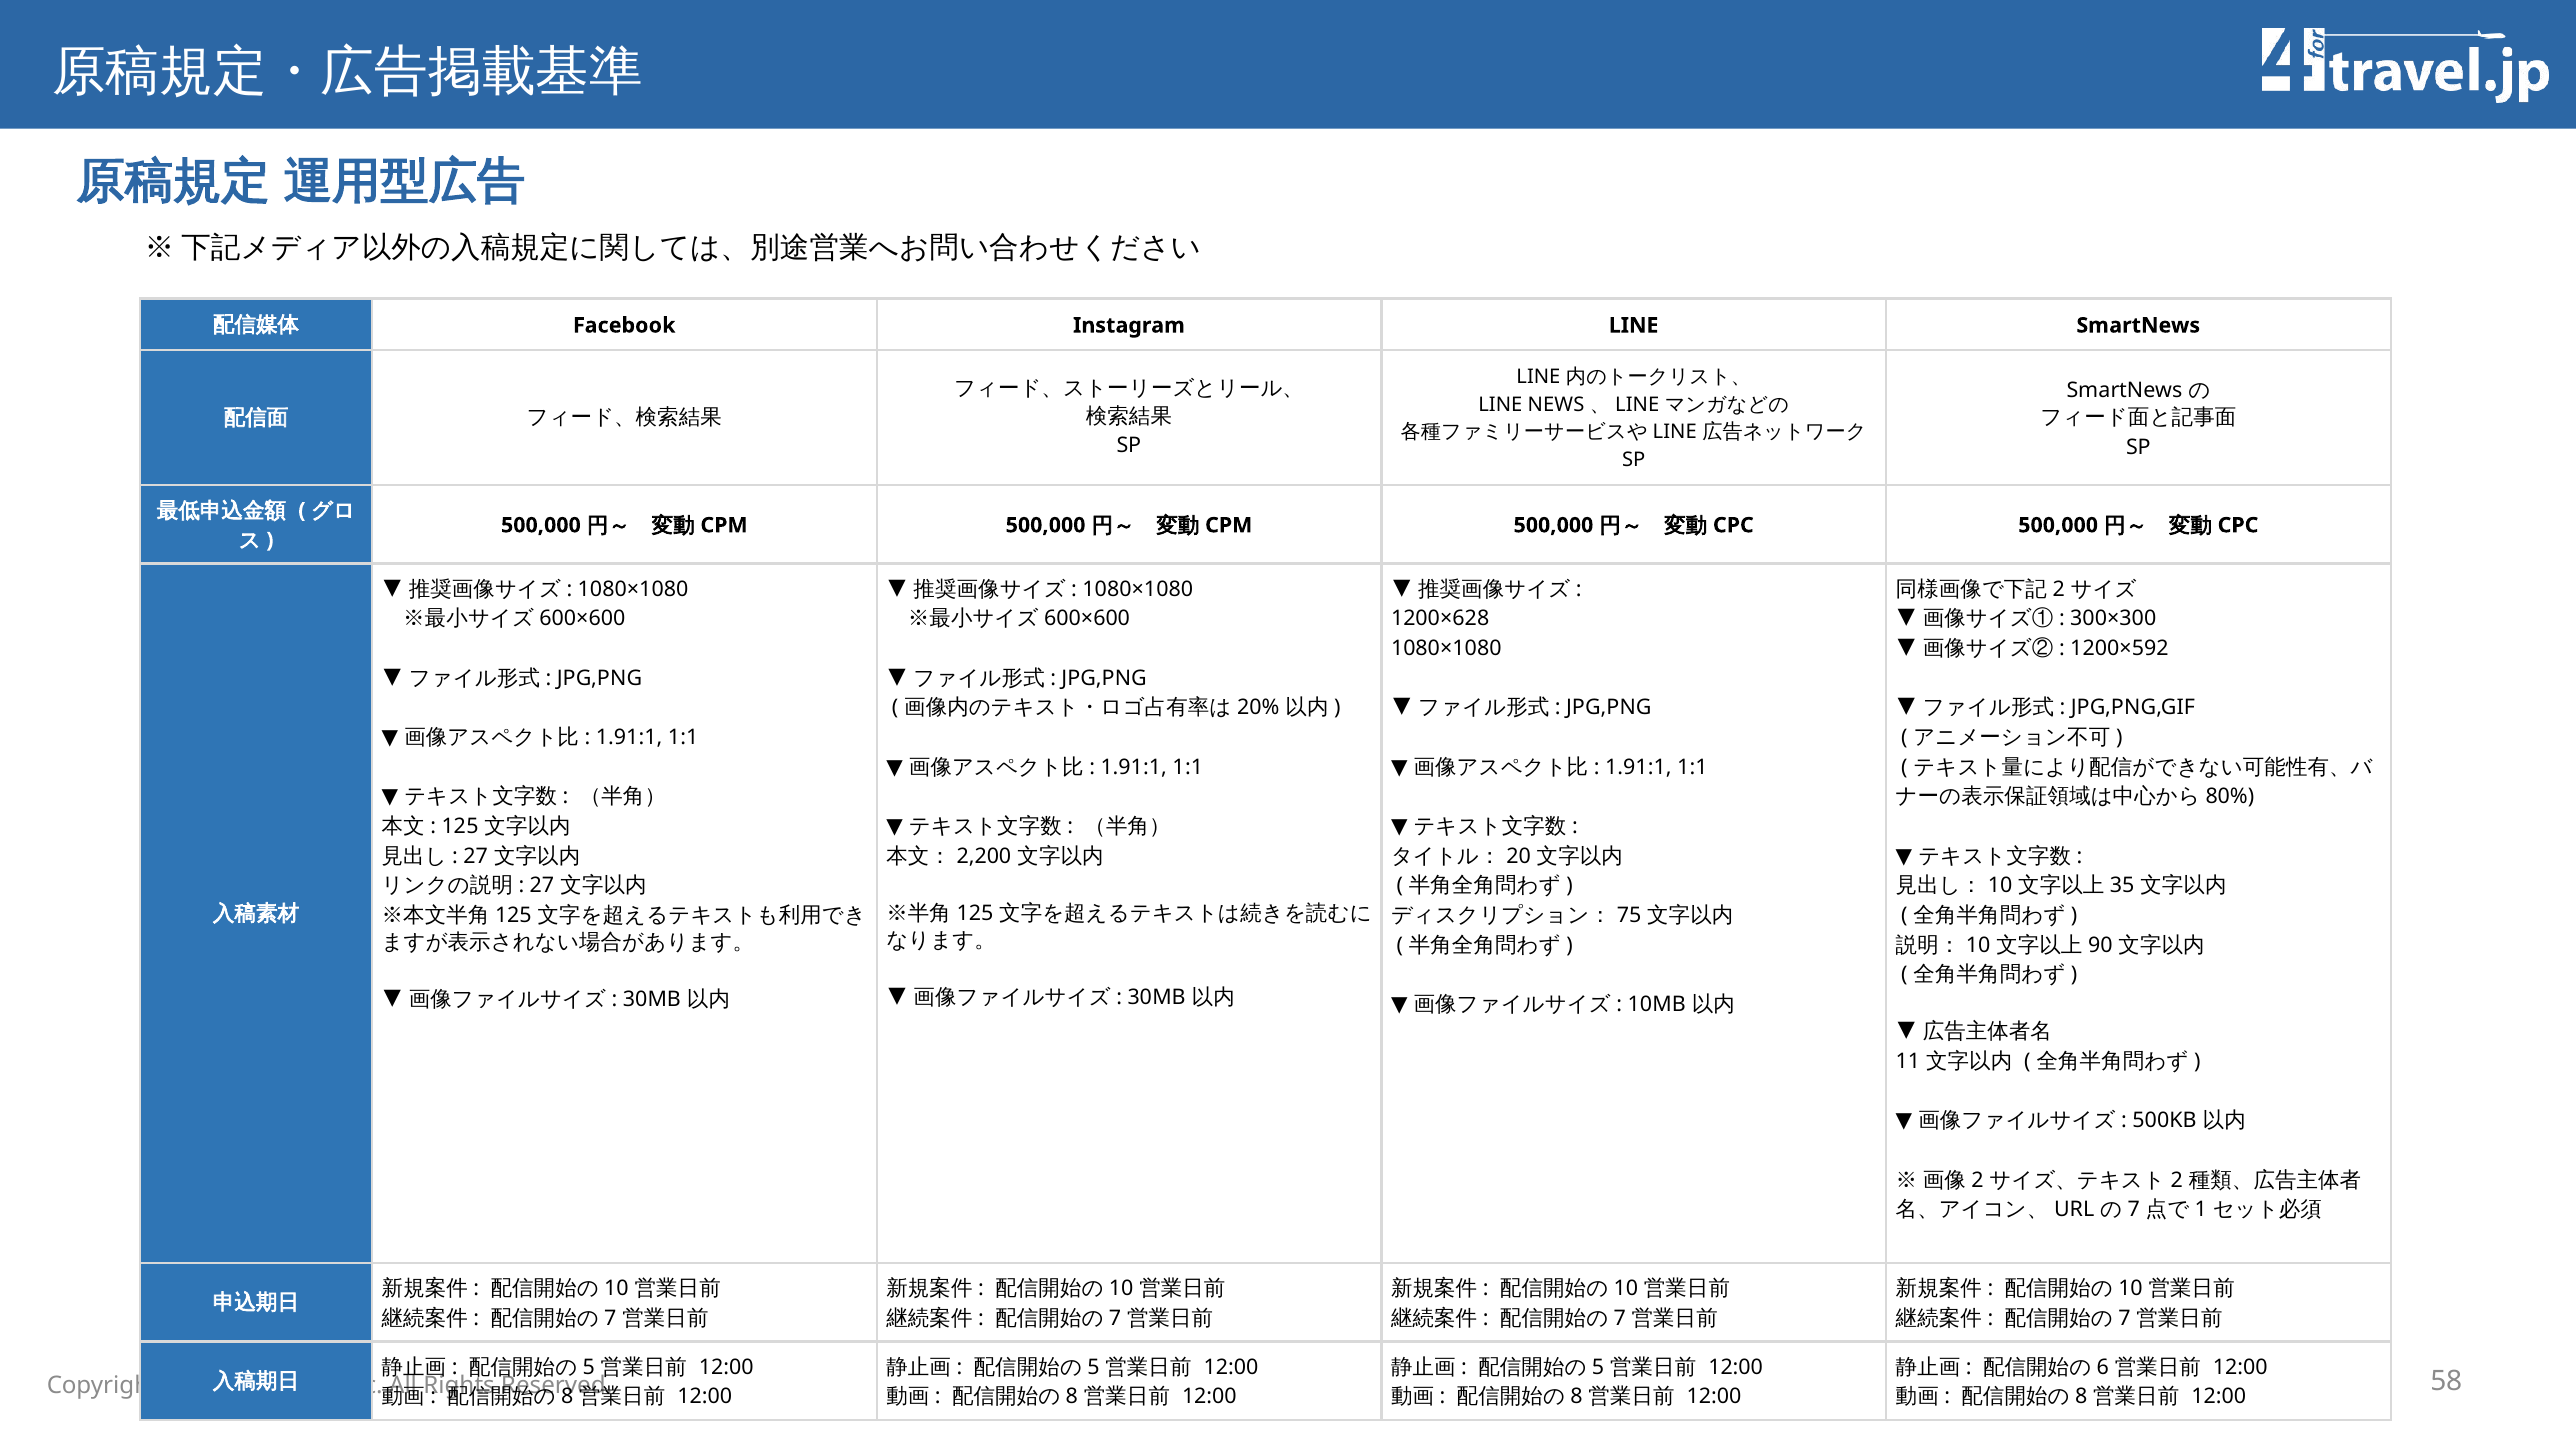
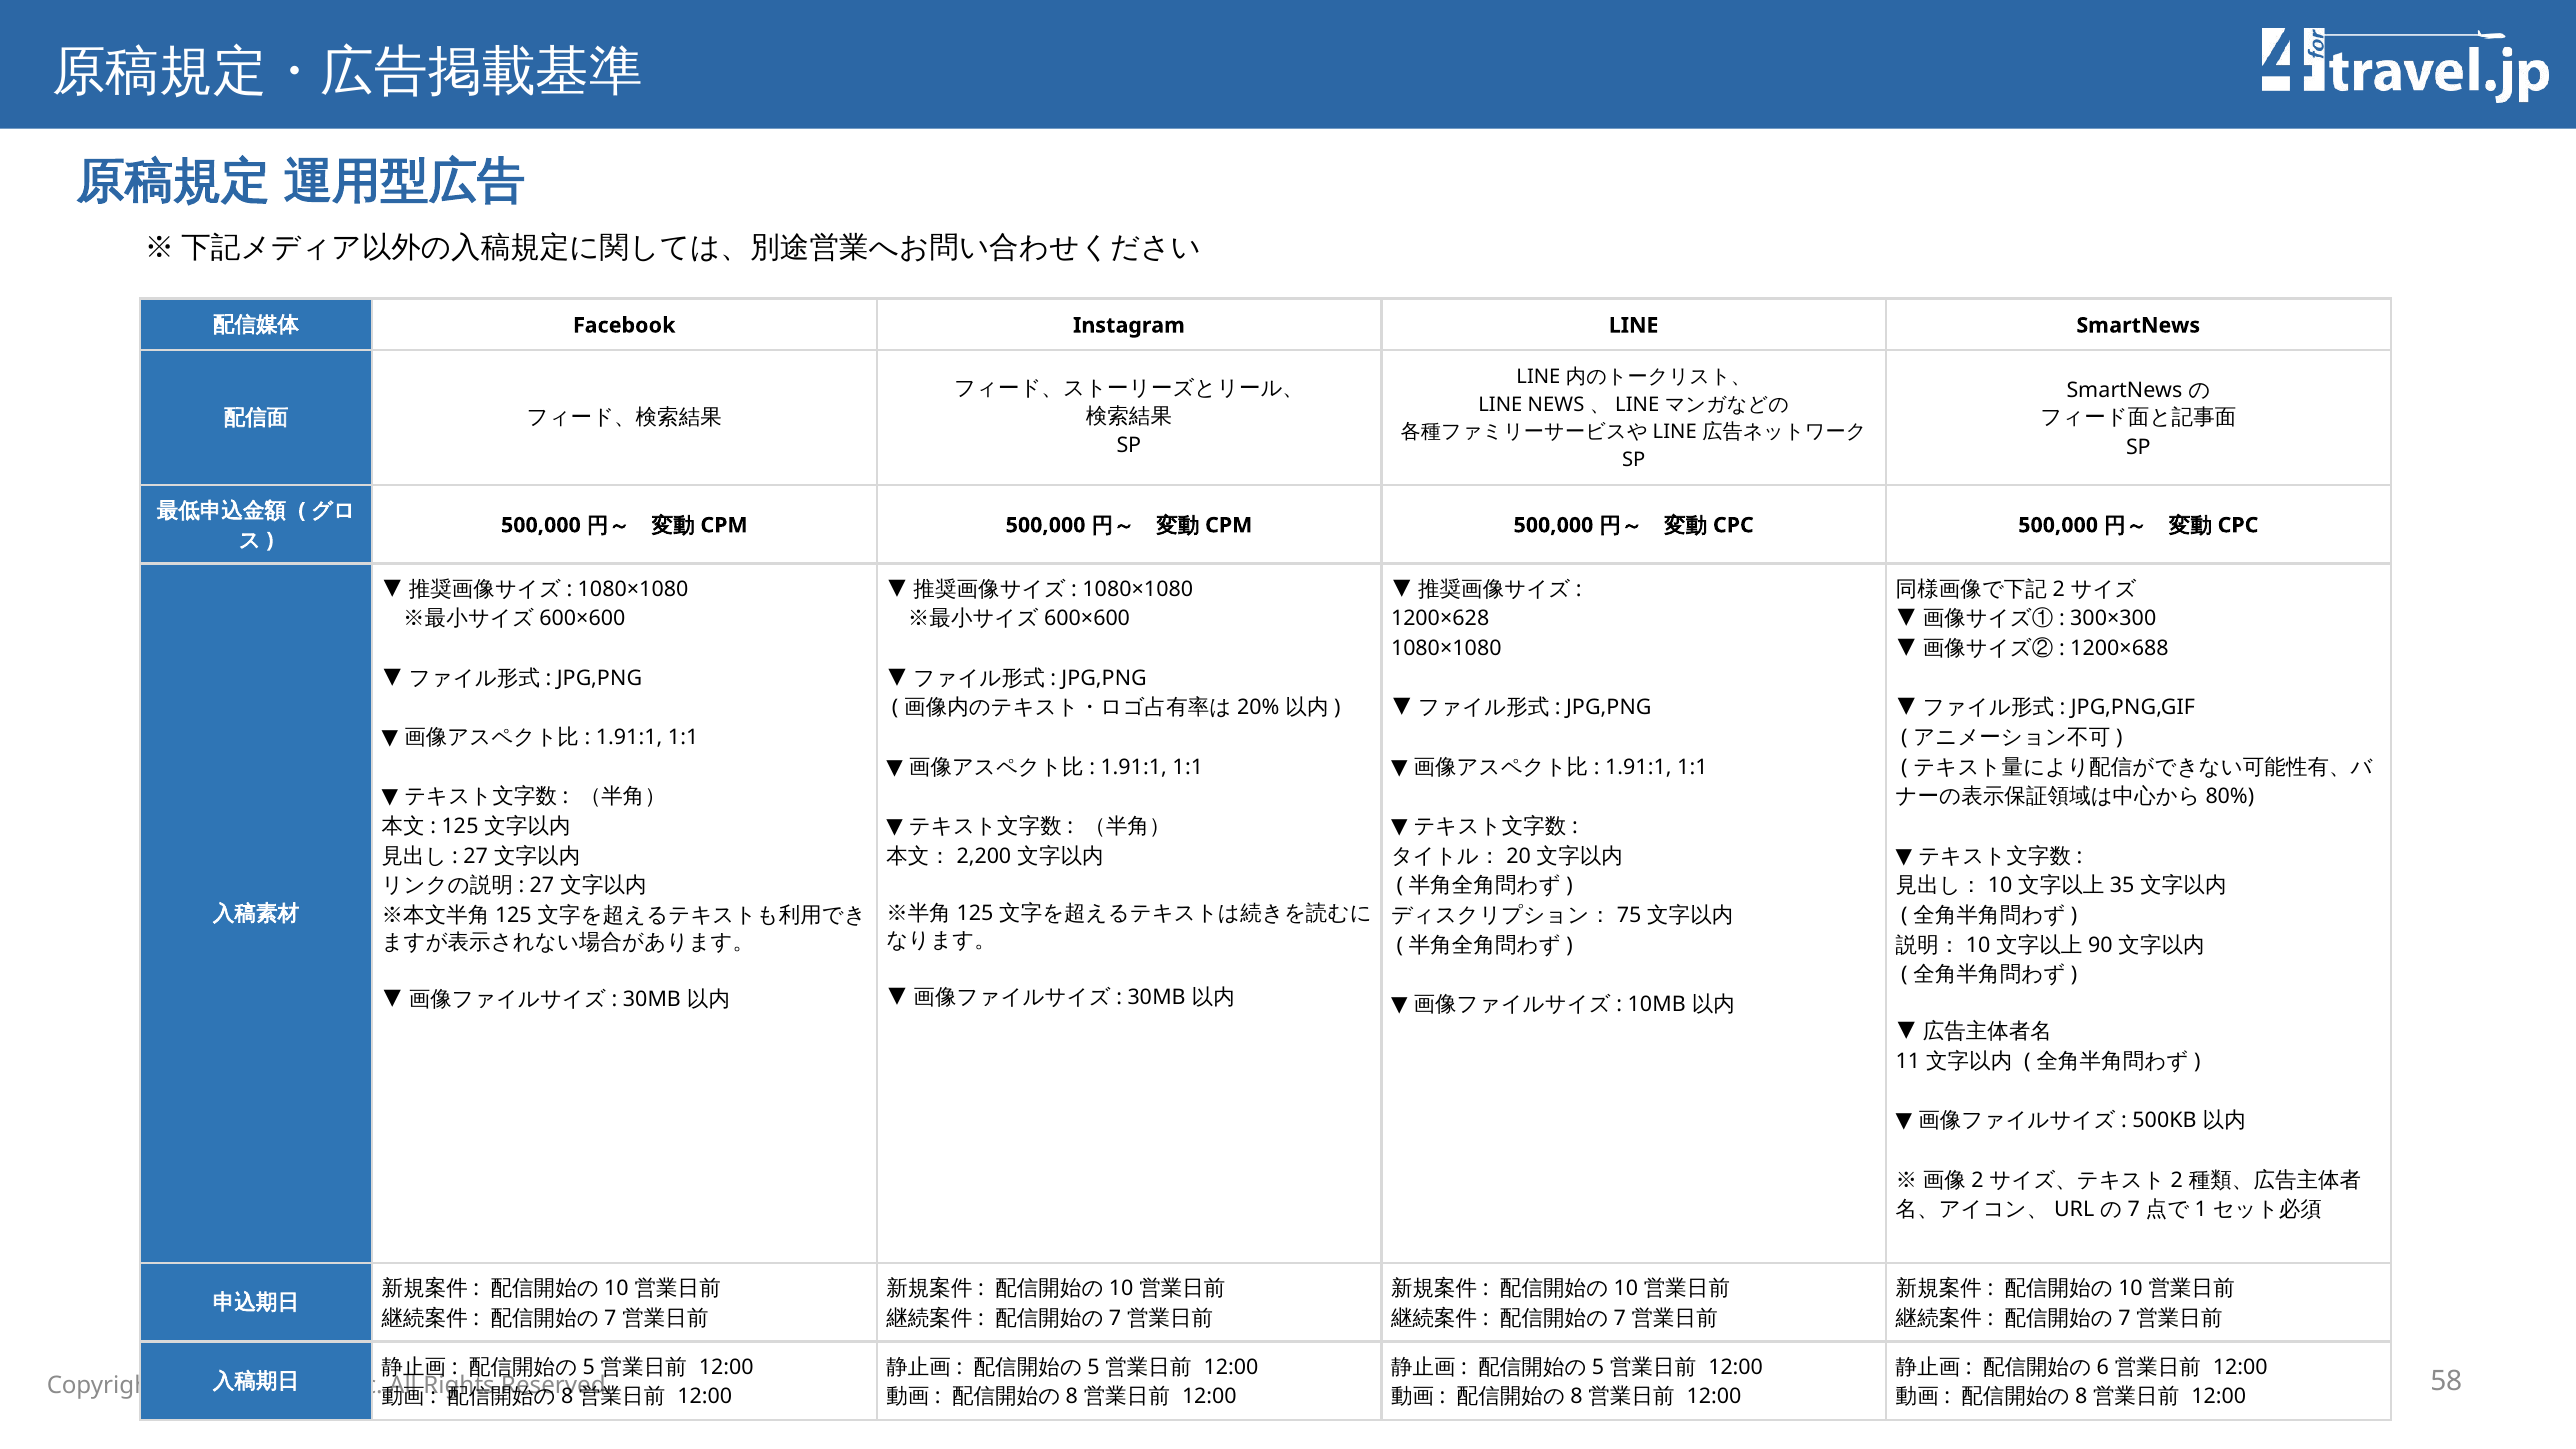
1200×592: 1200×592 -> 1200×688
